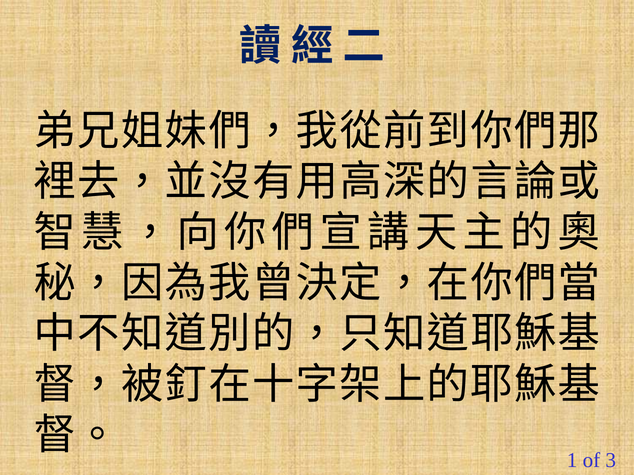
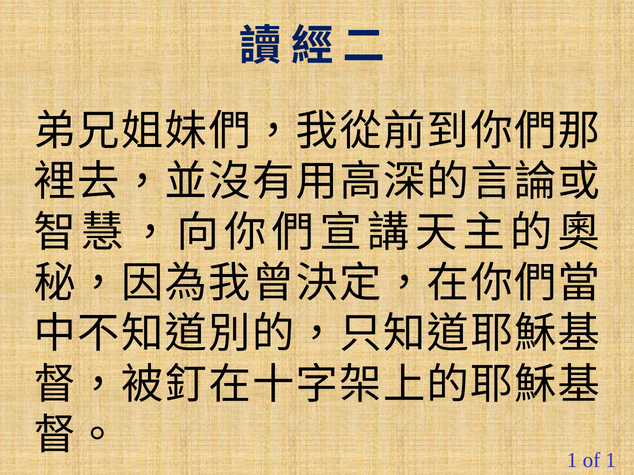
of 3: 3 -> 1
